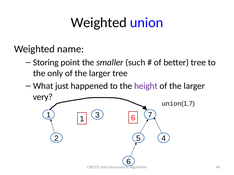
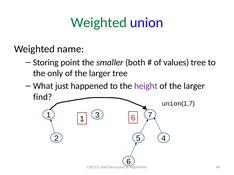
Weighted at (99, 23) colour: black -> green
such: such -> both
better: better -> values
very: very -> find
